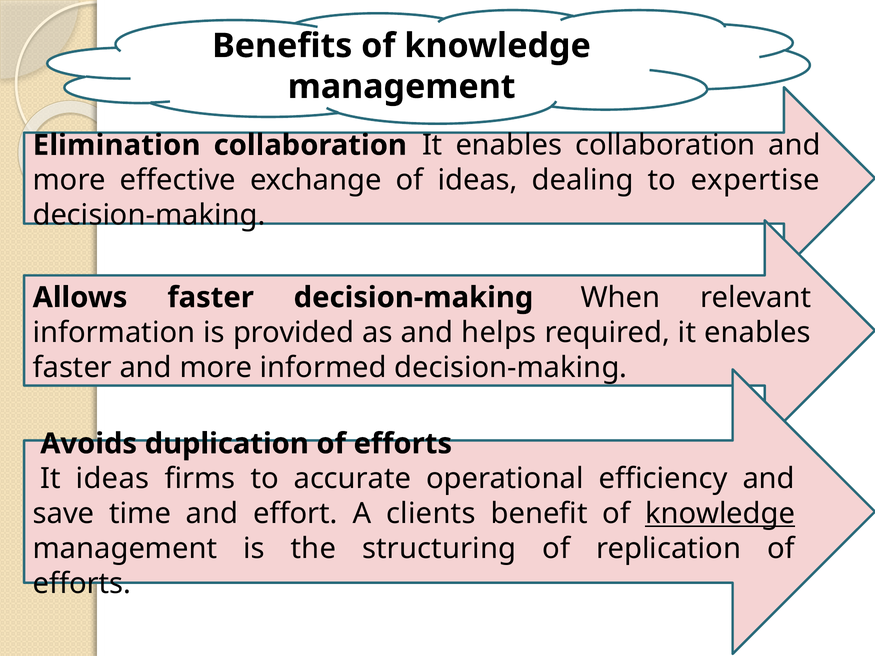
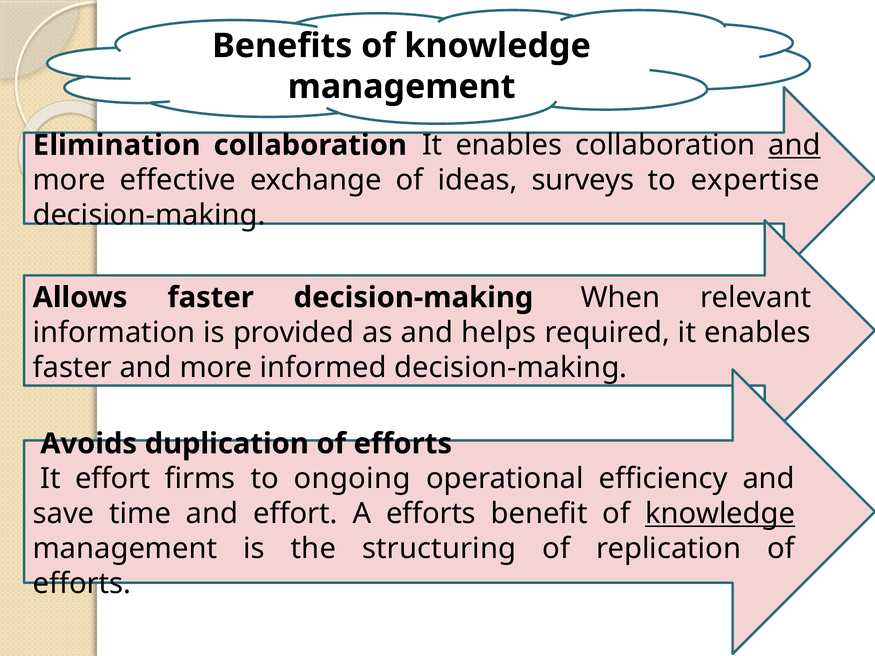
and at (795, 145) underline: none -> present
dealing: dealing -> surveys
It ideas: ideas -> effort
accurate: accurate -> ongoing
A clients: clients -> efforts
